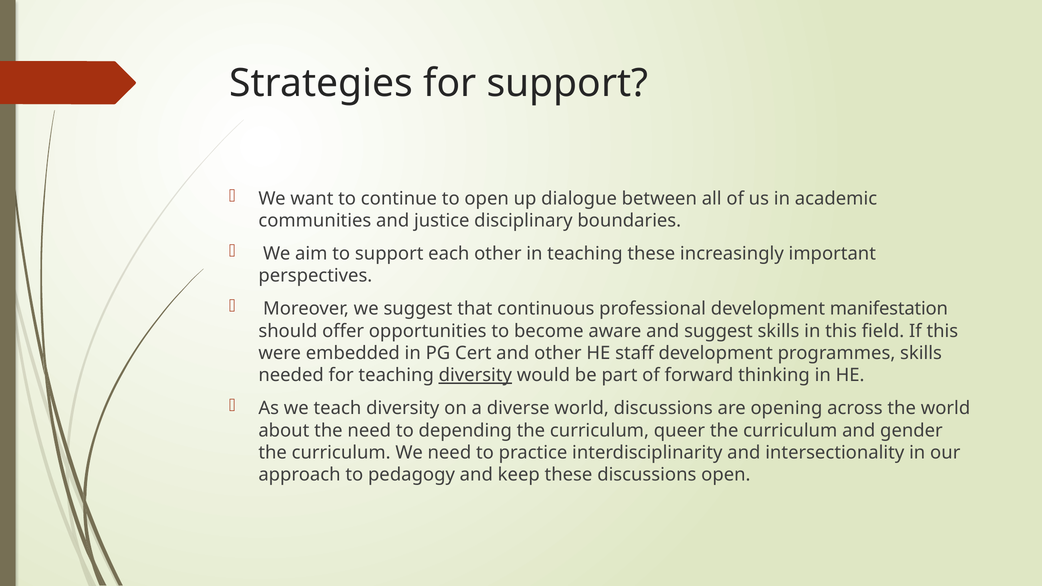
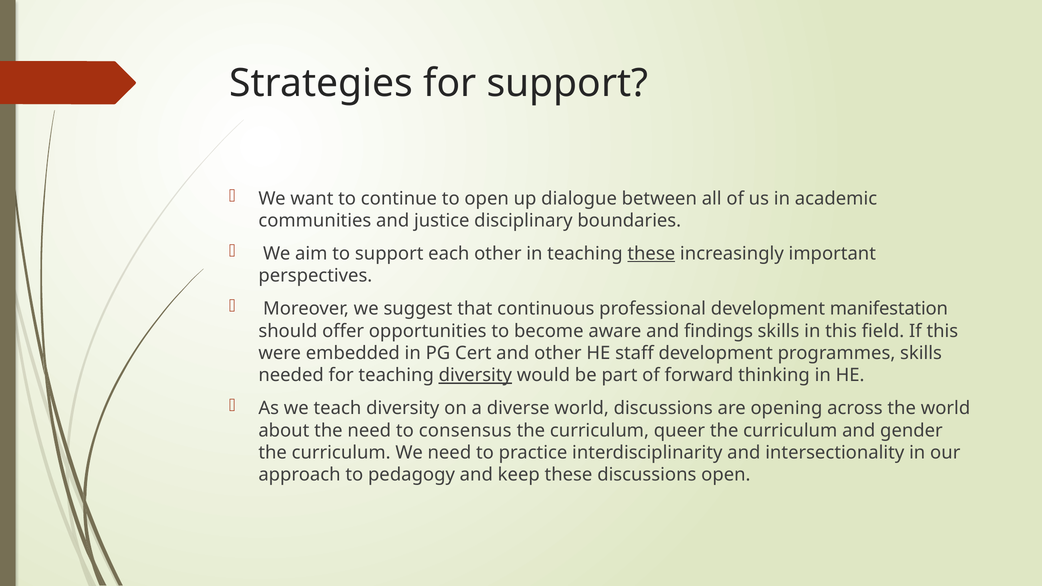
these at (651, 254) underline: none -> present
and suggest: suggest -> findings
depending: depending -> consensus
